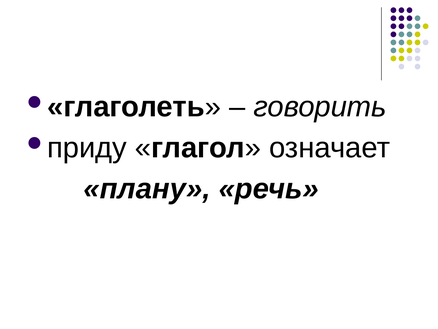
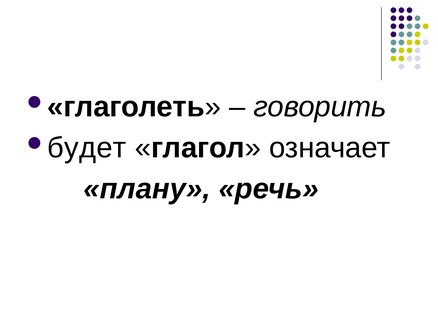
приду: приду -> будет
